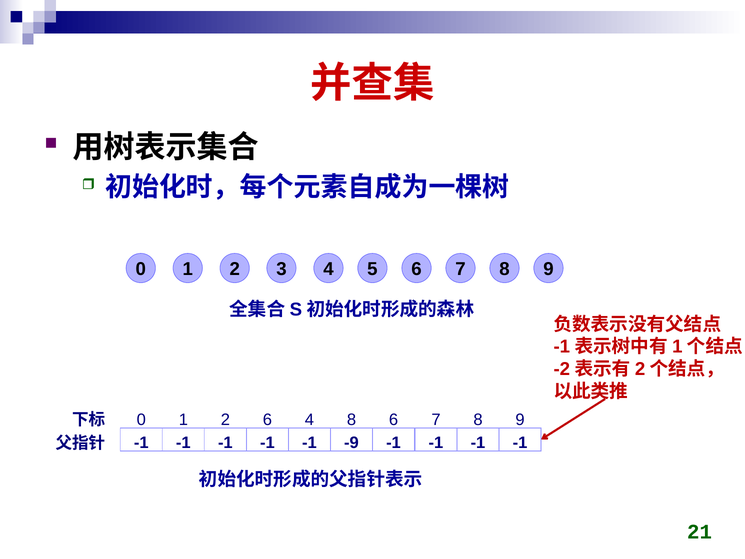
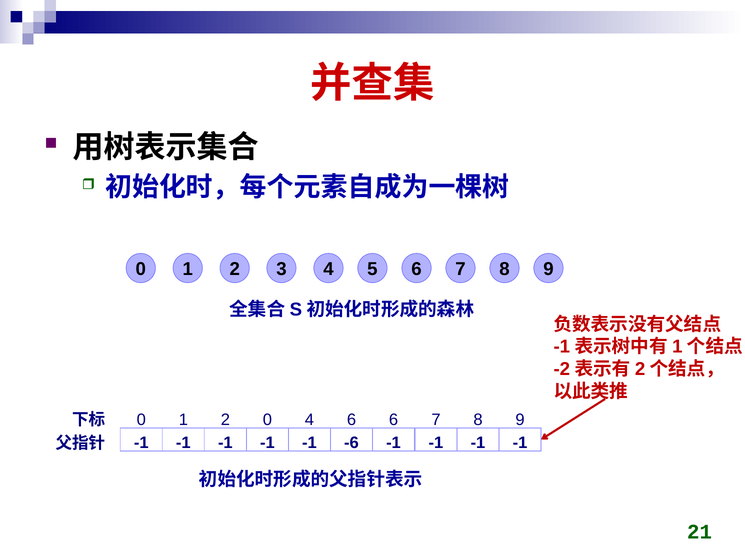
2 6: 6 -> 0
4 8: 8 -> 6
-9: -9 -> -6
